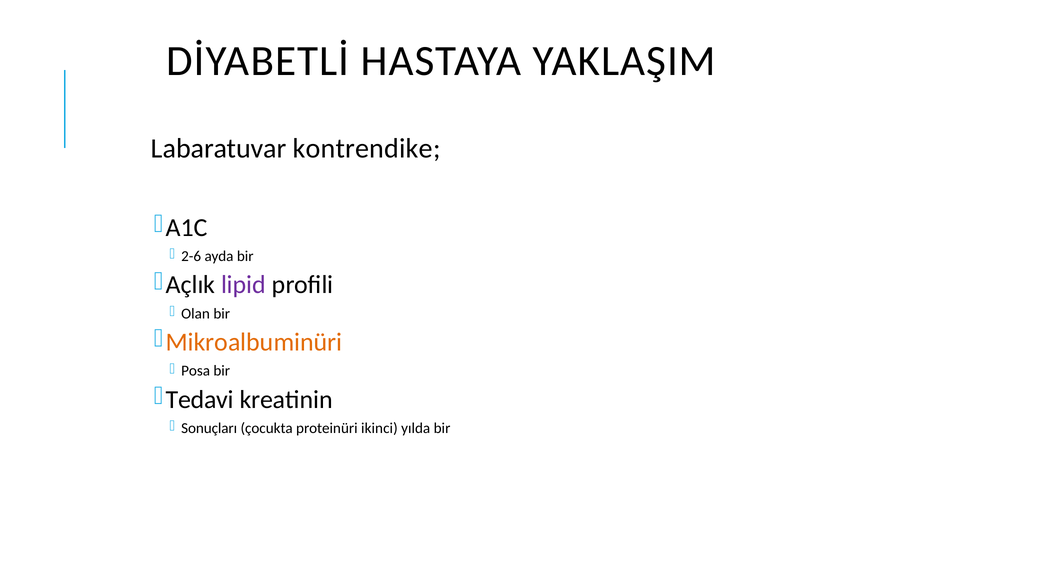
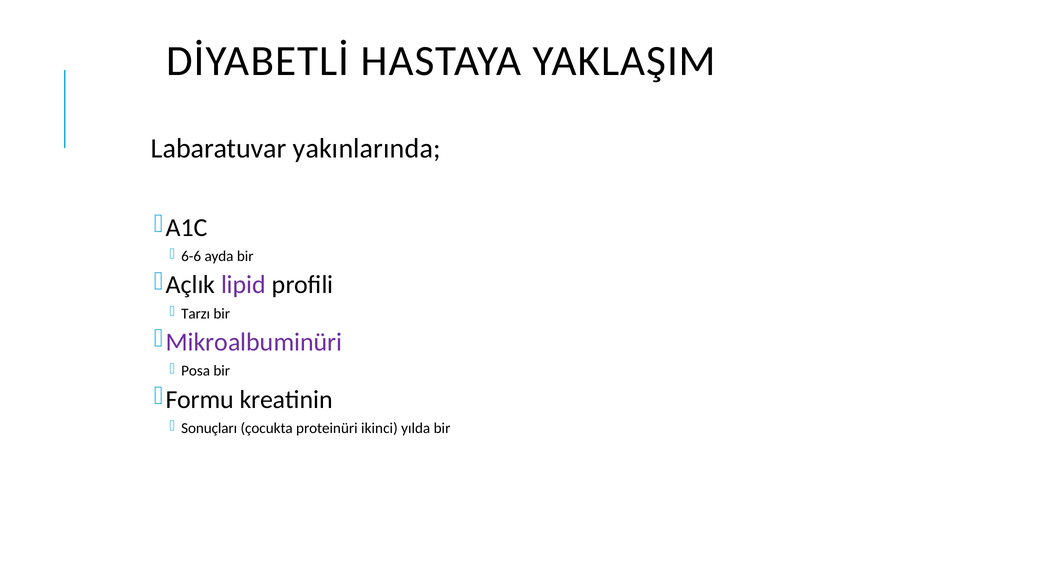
kontrendike: kontrendike -> yakınlarında
2-6: 2-6 -> 6-6
Olan: Olan -> Tarzı
Mikroalbuminüri colour: orange -> purple
Tedavi: Tedavi -> Formu
